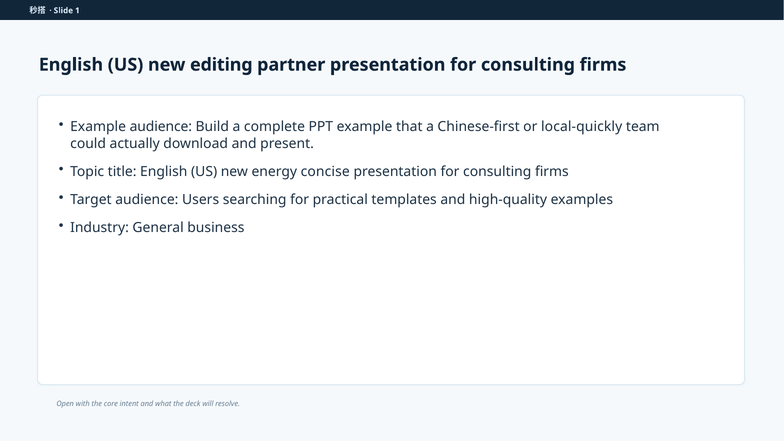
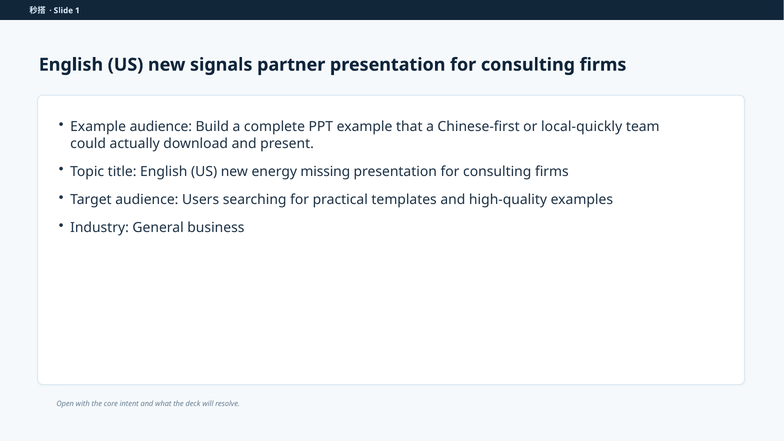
editing: editing -> signals
concise: concise -> missing
